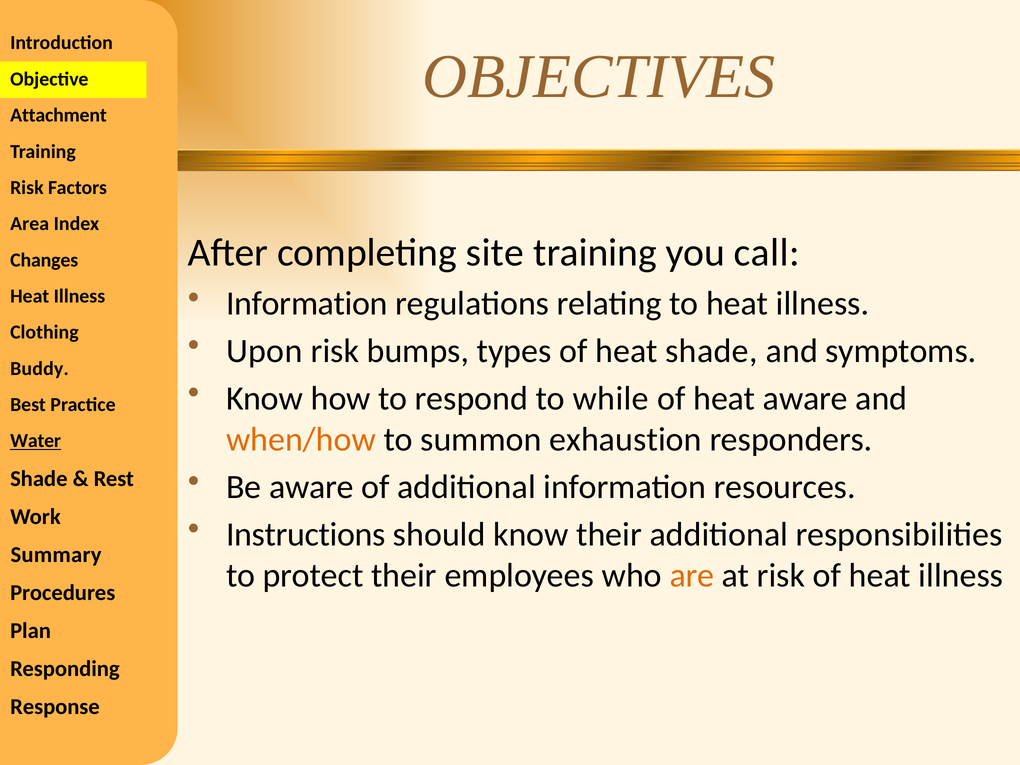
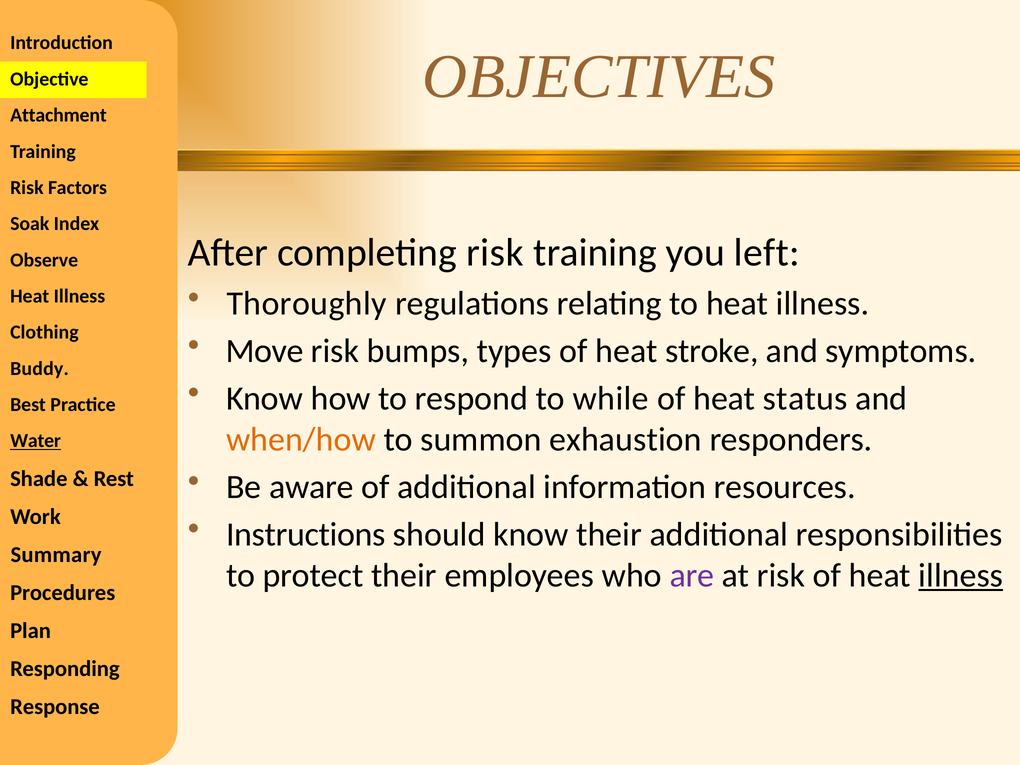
Area: Area -> Soak
completing site: site -> risk
call: call -> left
Changes: Changes -> Observe
Information at (307, 303): Information -> Thoroughly
Upon: Upon -> Move
heat shade: shade -> stroke
heat aware: aware -> status
are colour: orange -> purple
illness at (961, 575) underline: none -> present
